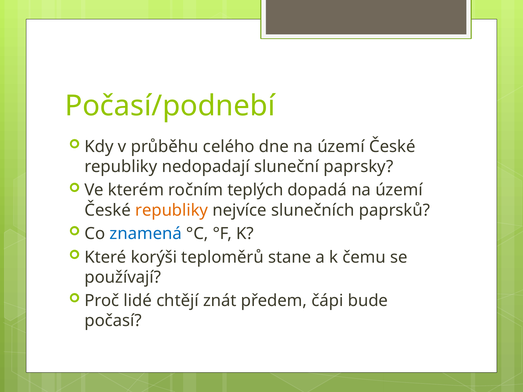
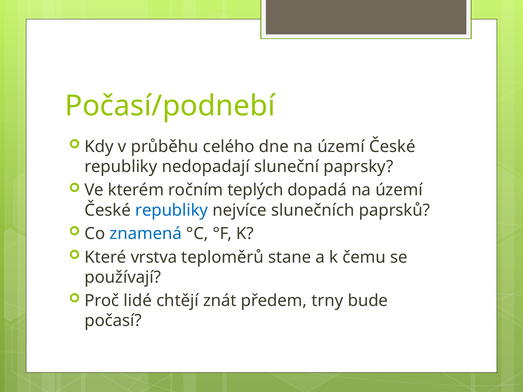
republiky at (172, 210) colour: orange -> blue
korýši: korýši -> vrstva
čápi: čápi -> trny
